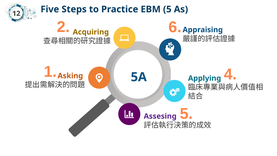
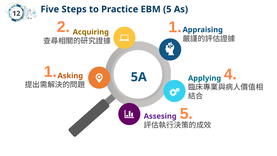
2 6: 6 -> 1
